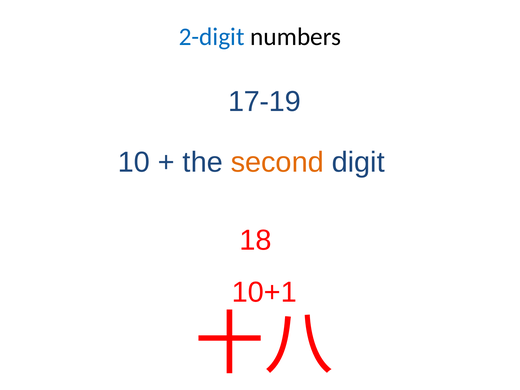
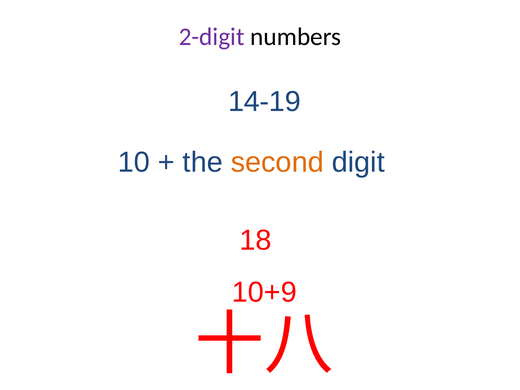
2-digit colour: blue -> purple
17-19: 17-19 -> 14-19
10+1: 10+1 -> 10+9
